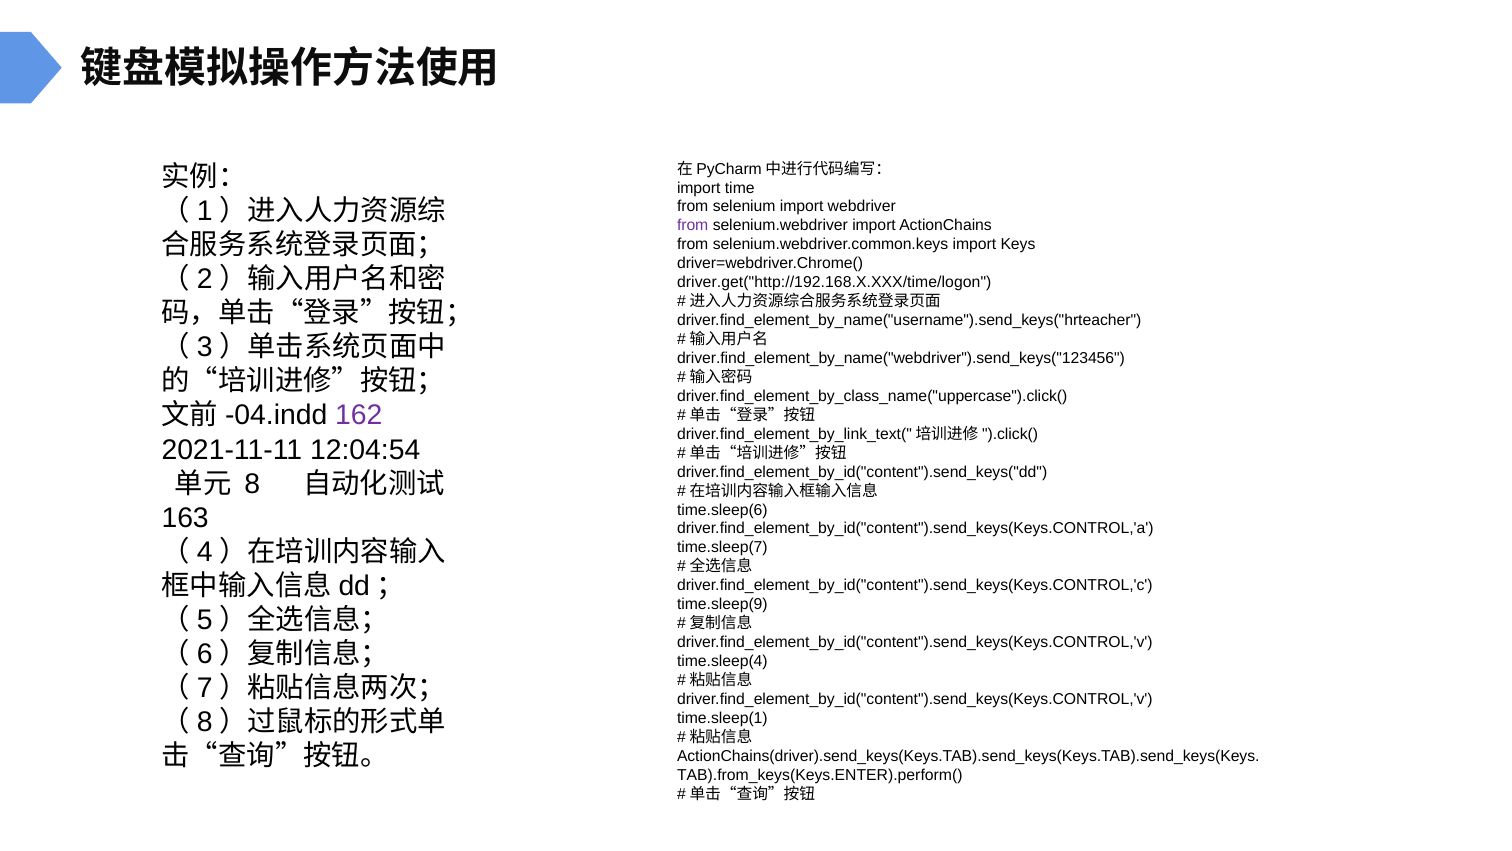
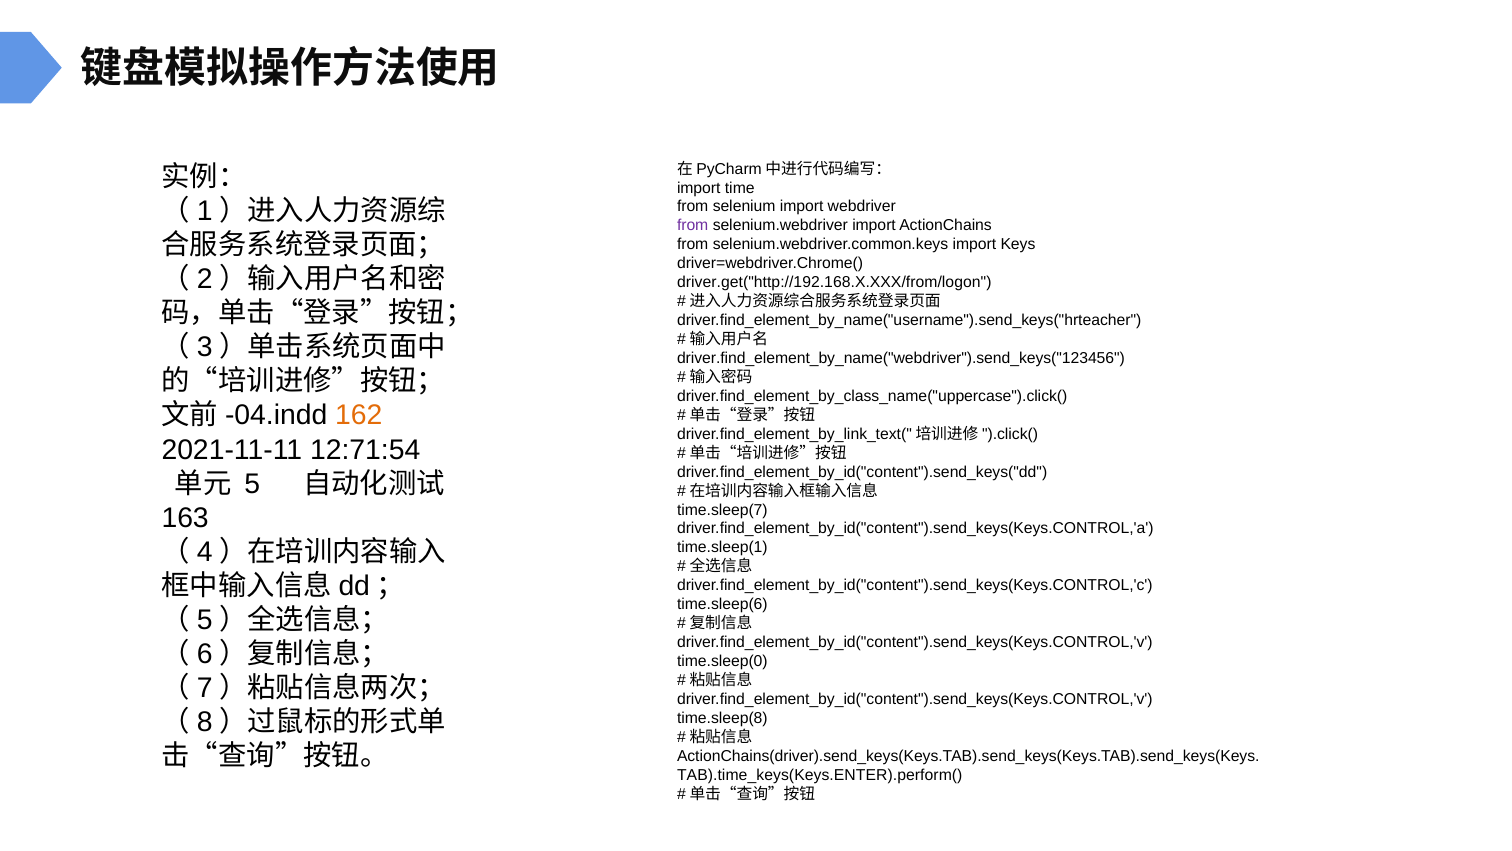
driver.get("http://192.168.X.XXX/time/logon: driver.get("http://192.168.X.XXX/time/logon -> driver.get("http://192.168.X.XXX/from/logon
162 colour: purple -> orange
12:04:54: 12:04:54 -> 12:71:54
8: 8 -> 5
time.sleep(6: time.sleep(6 -> time.sleep(7
time.sleep(7: time.sleep(7 -> time.sleep(1
time.sleep(9: time.sleep(9 -> time.sleep(6
time.sleep(4: time.sleep(4 -> time.sleep(0
time.sleep(1: time.sleep(1 -> time.sleep(8
TAB).from_keys(Keys.ENTER).perform(: TAB).from_keys(Keys.ENTER).perform( -> TAB).time_keys(Keys.ENTER).perform(
